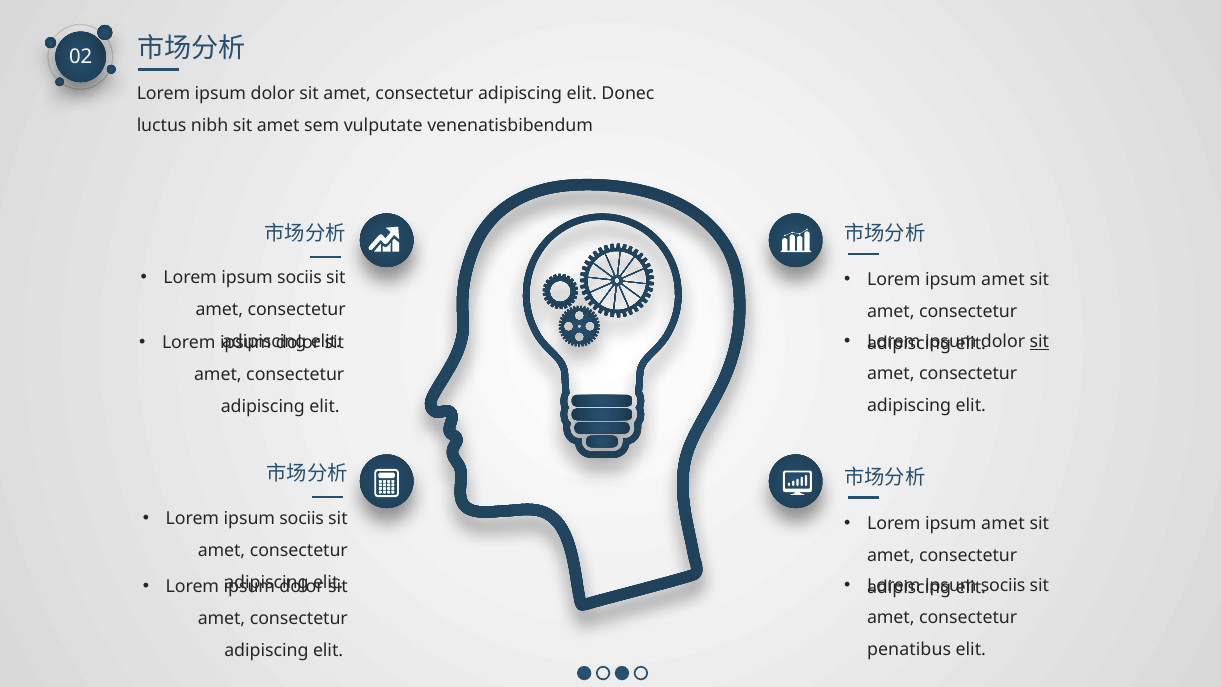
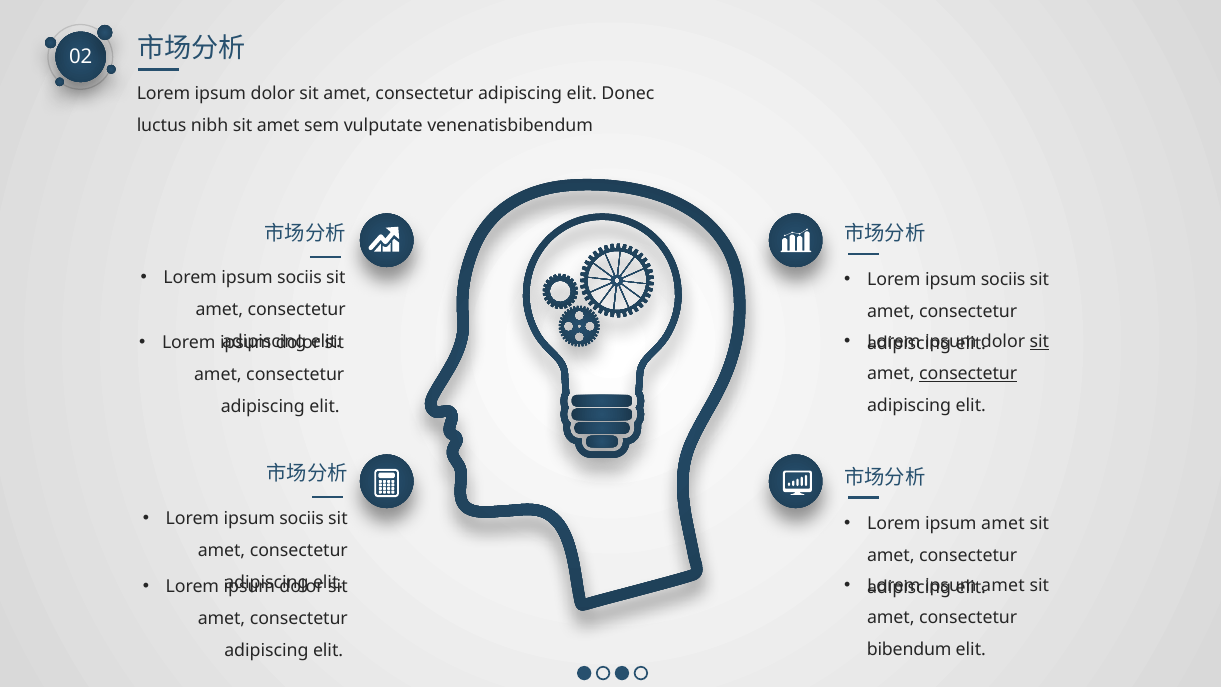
amet at (1003, 280): amet -> sociis
consectetur at (968, 374) underline: none -> present
sociis at (1003, 585): sociis -> amet
penatibus: penatibus -> bibendum
